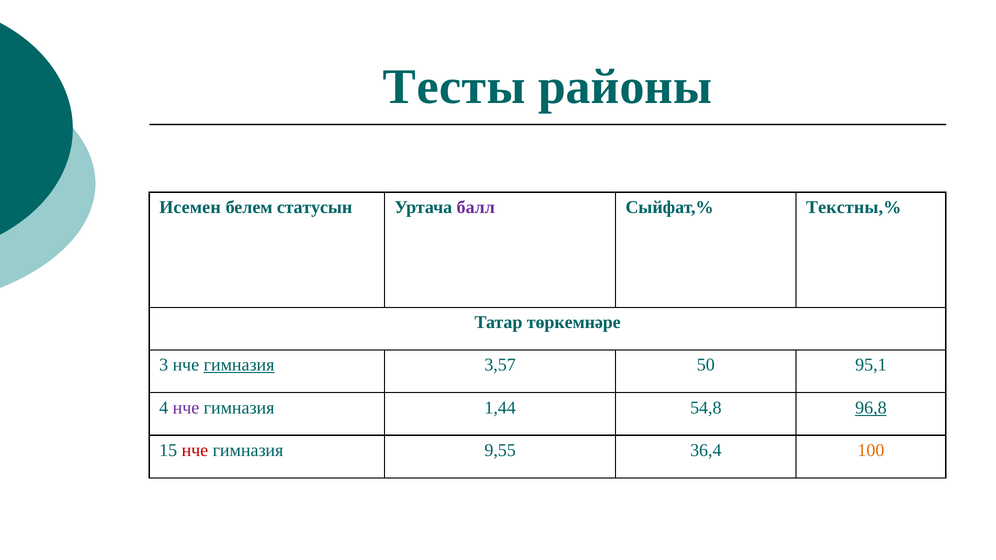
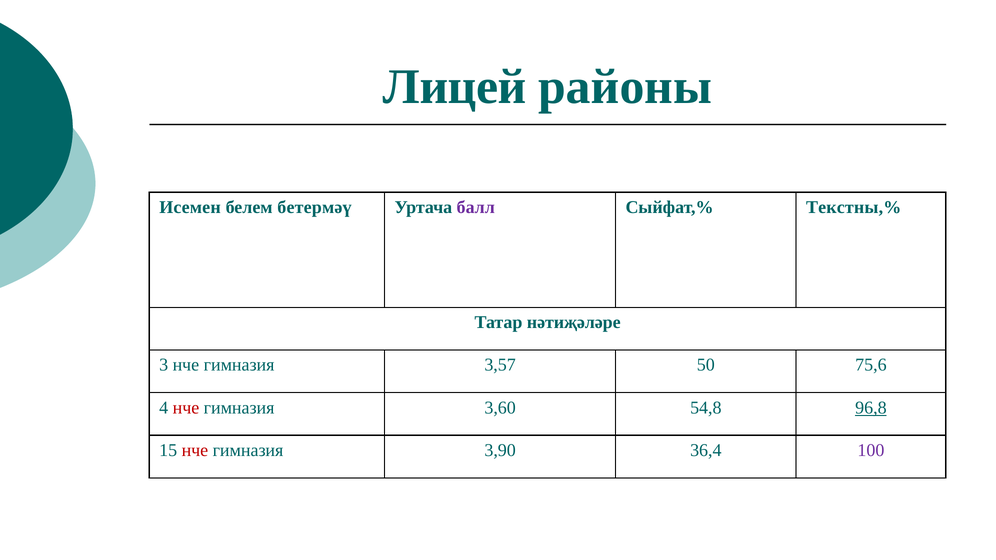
Тесты: Тесты -> Лицей
статусын: статусын -> бетермәү
төркемнәре: төркемнәре -> нәтиҗәләре
гимназия at (239, 365) underline: present -> none
95,1: 95,1 -> 75,6
нче at (186, 408) colour: purple -> red
1,44: 1,44 -> 3,60
9,55: 9,55 -> 3,90
100 colour: orange -> purple
